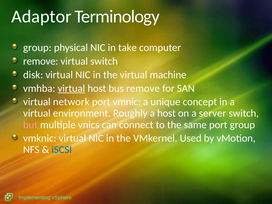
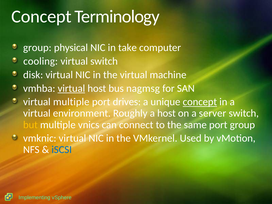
Adaptor at (41, 17): Adaptor -> Concept
remove at (41, 61): remove -> cooling
bus remove: remove -> nagmsg
virtual network: network -> multiple
vmnic: vmnic -> drives
concept at (200, 102) underline: none -> present
but colour: pink -> yellow
